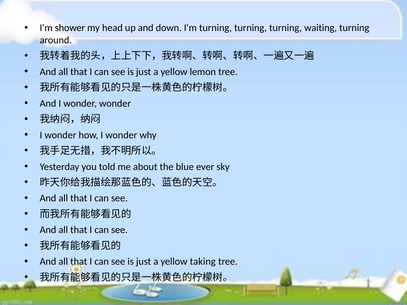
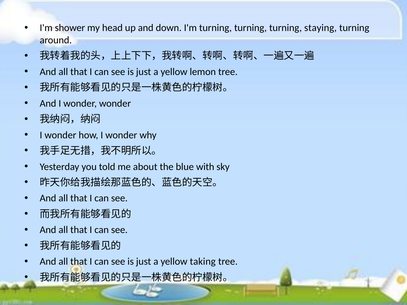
waiting: waiting -> staying
ever: ever -> with
